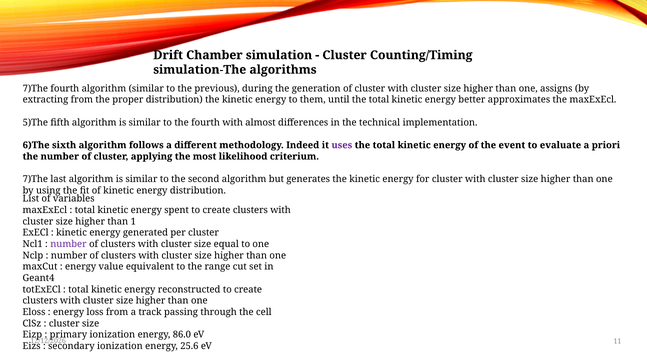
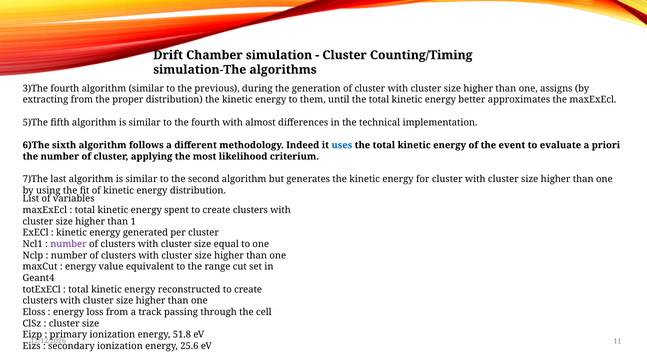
7)The at (35, 88): 7)The -> 3)The
uses colour: purple -> blue
86.0: 86.0 -> 51.8
